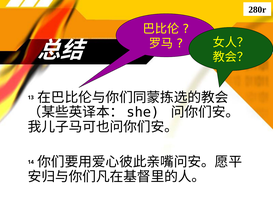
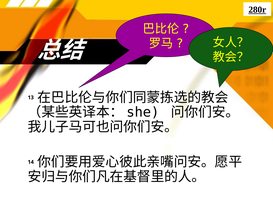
280r underline: none -> present
